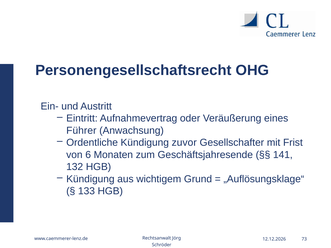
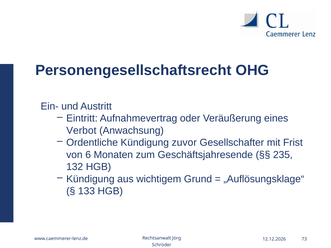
Führer: Führer -> Verbot
141: 141 -> 235
